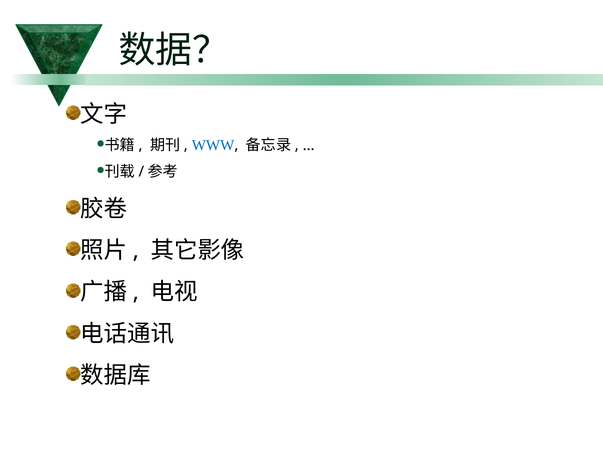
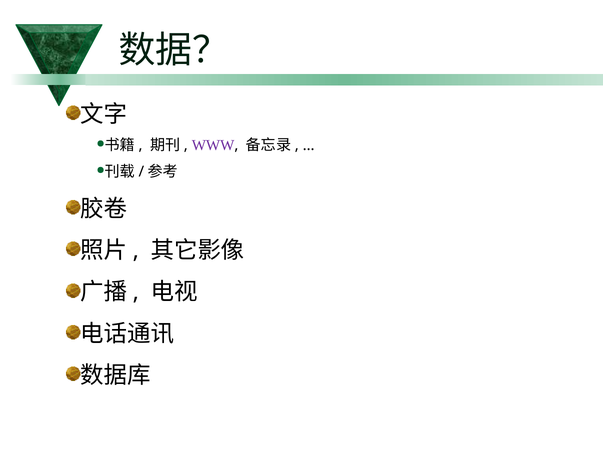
WWW colour: blue -> purple
